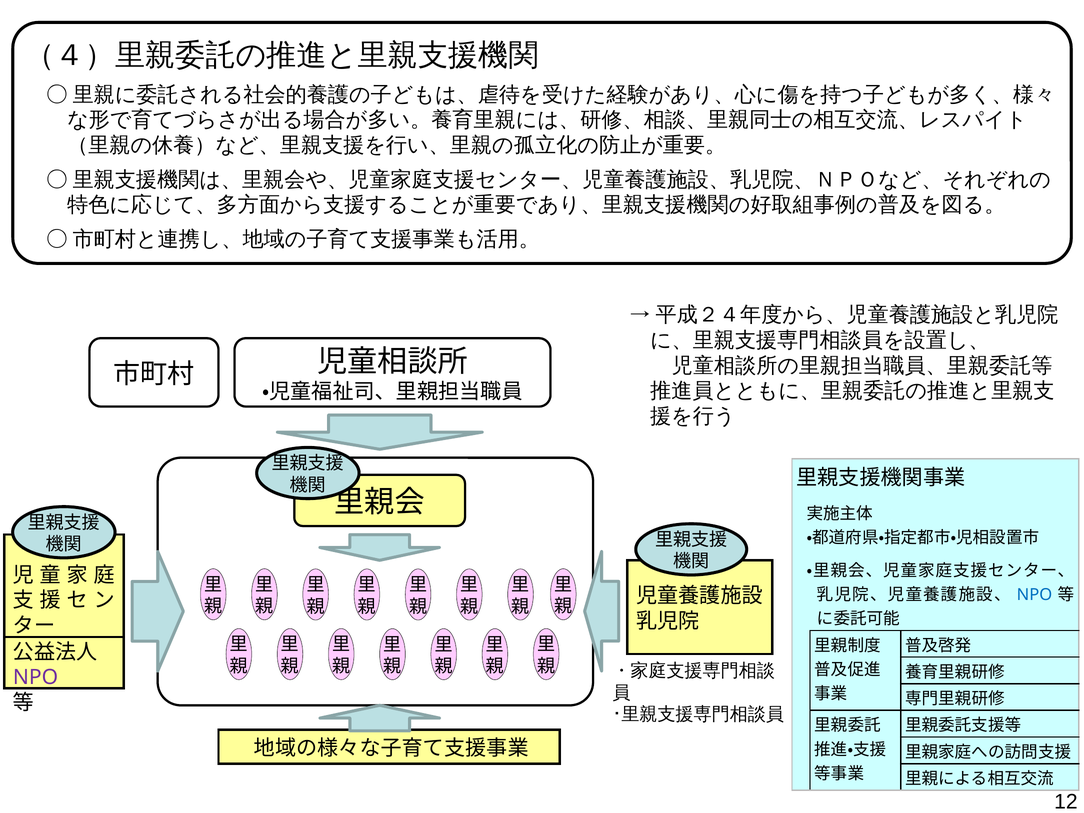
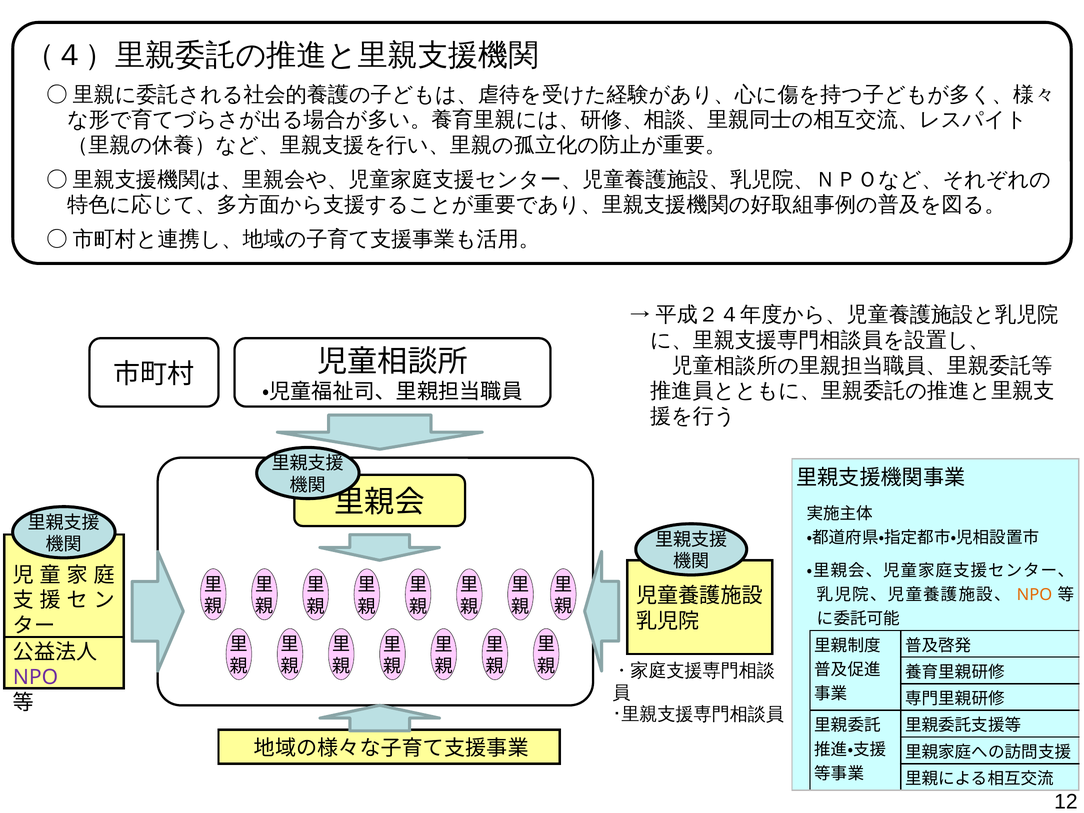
NPO at (1034, 595) colour: blue -> orange
